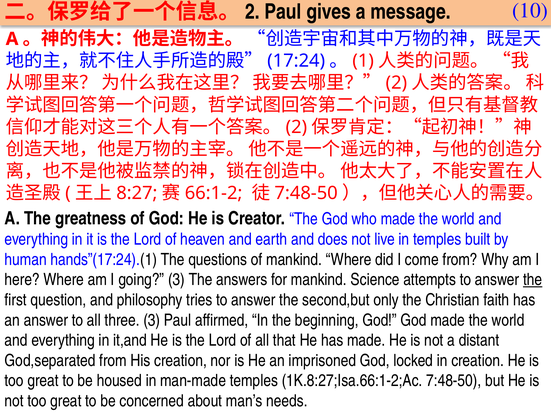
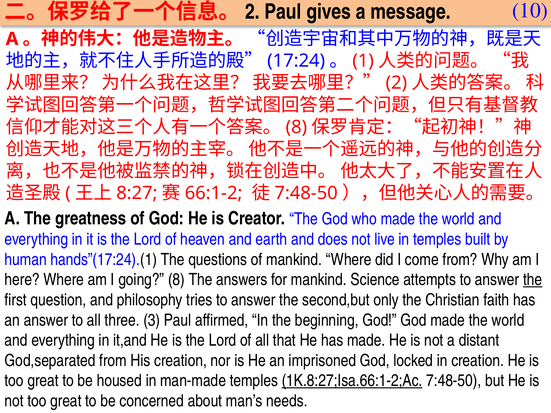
2 at (296, 127): 2 -> 8
going 3: 3 -> 8
1K.8:27;Isa.66:1-2;Ac underline: none -> present
